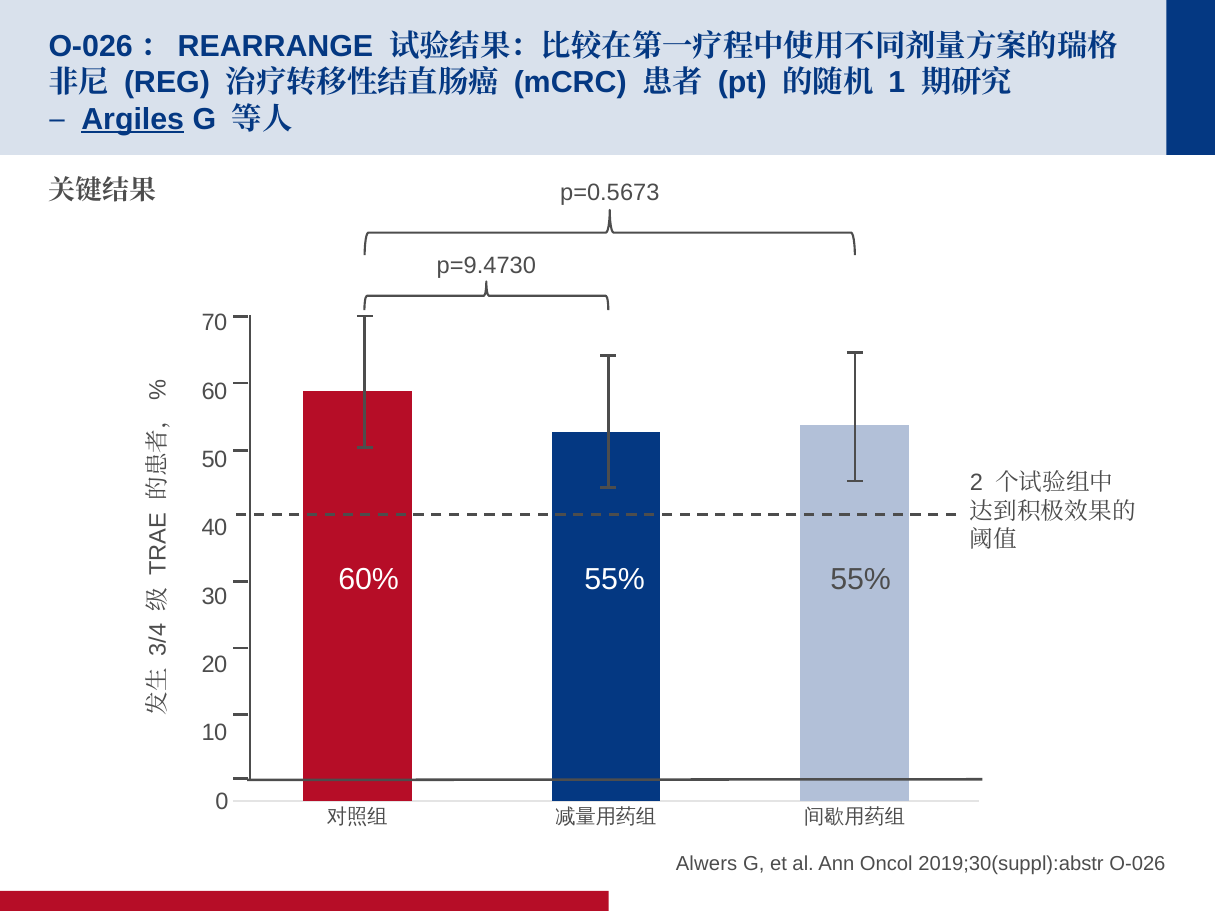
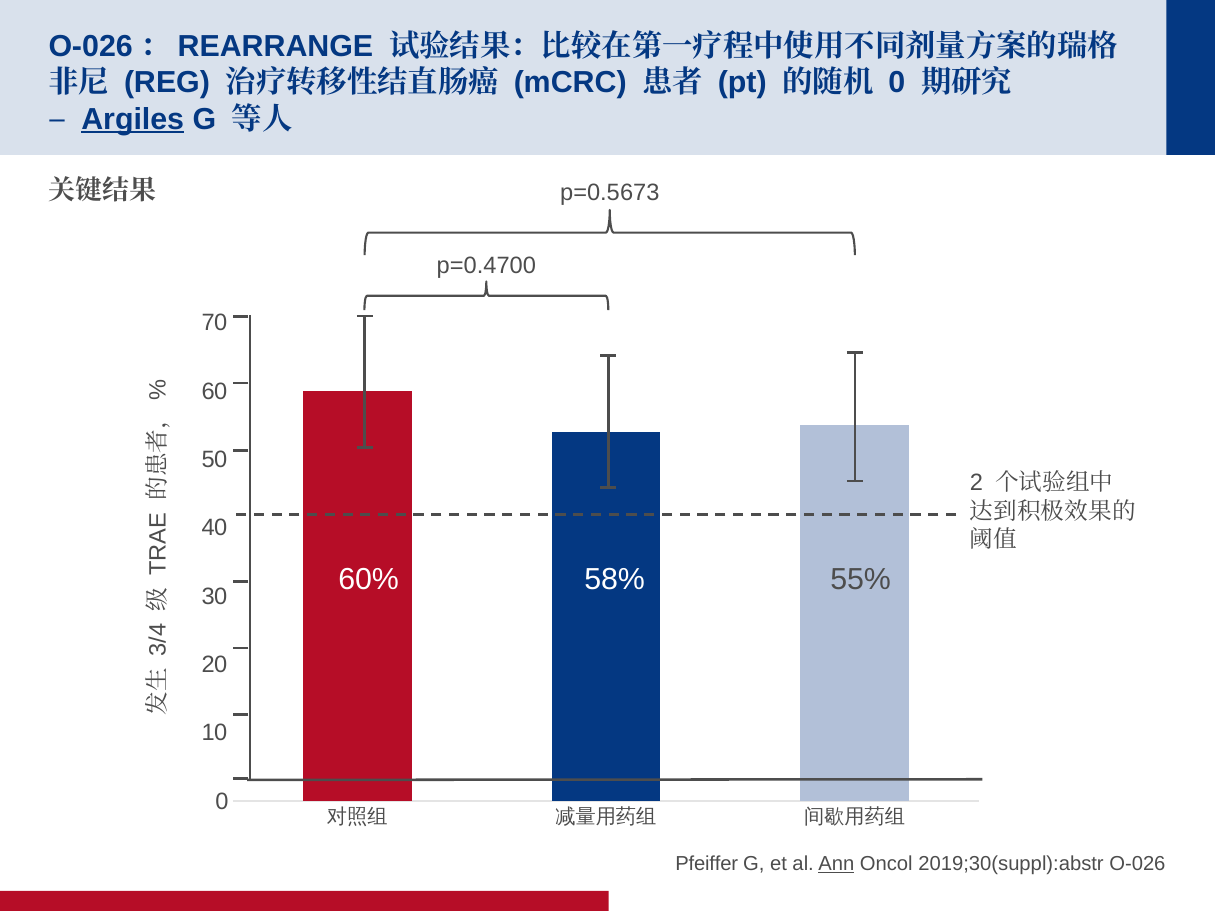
1 at (897, 83): 1 -> 0
p=9.4730: p=9.4730 -> p=0.4700
60% 55%: 55% -> 58%
Alwers: Alwers -> Pfeiffer
Ann underline: none -> present
